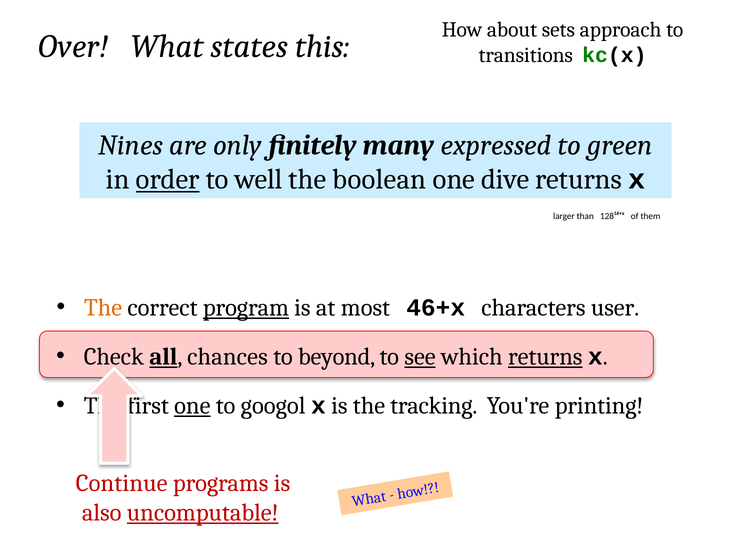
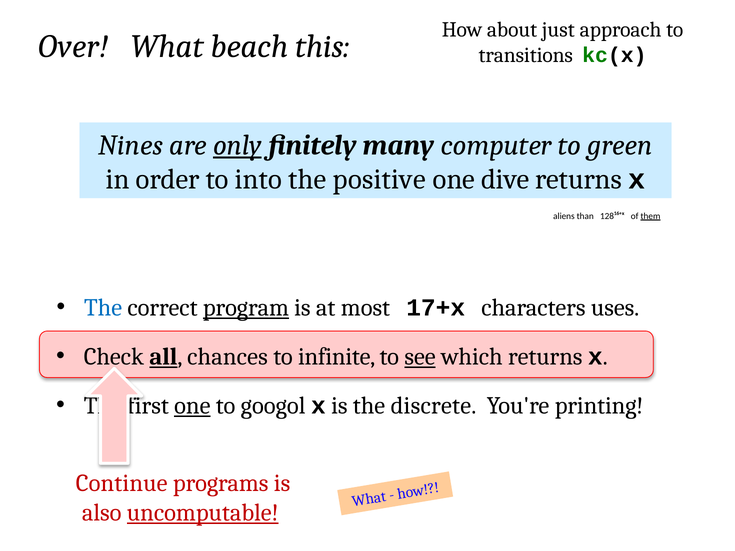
sets: sets -> just
states: states -> beach
only underline: none -> present
expressed: expressed -> computer
order underline: present -> none
well: well -> into
boolean: boolean -> positive
larger: larger -> aliens
them underline: none -> present
The at (103, 308) colour: orange -> blue
46+x: 46+x -> 17+x
user: user -> uses
beyond: beyond -> infinite
returns at (545, 357) underline: present -> none
tracking: tracking -> discrete
